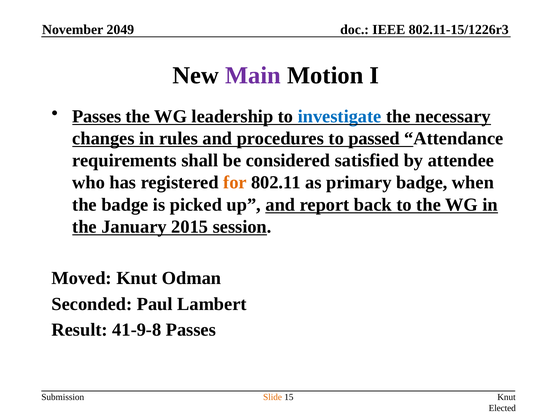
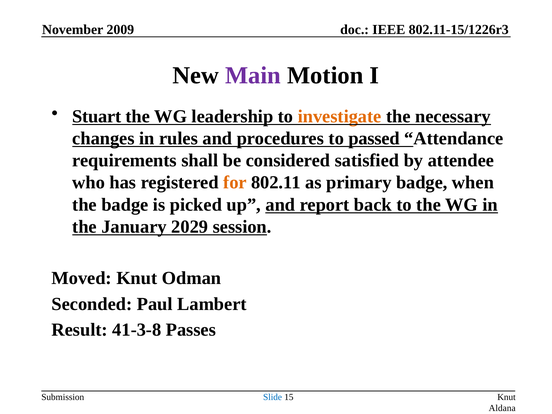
2049: 2049 -> 2009
Passes at (97, 116): Passes -> Stuart
investigate colour: blue -> orange
2015: 2015 -> 2029
41-9-8: 41-9-8 -> 41-3-8
Slide colour: orange -> blue
Elected: Elected -> Aldana
